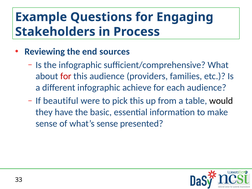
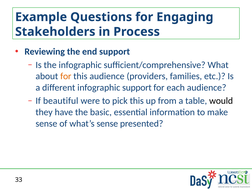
end sources: sources -> support
for at (66, 76) colour: red -> orange
infographic achieve: achieve -> support
